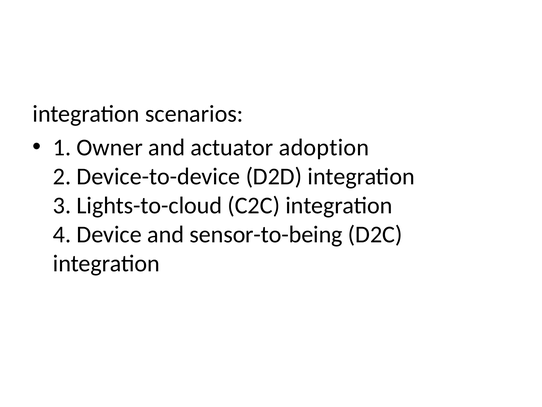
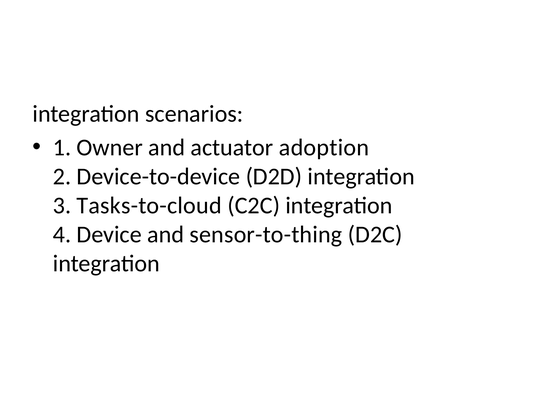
Lights-to-cloud: Lights-to-cloud -> Tasks-to-cloud
sensor-to-being: sensor-to-being -> sensor-to-thing
